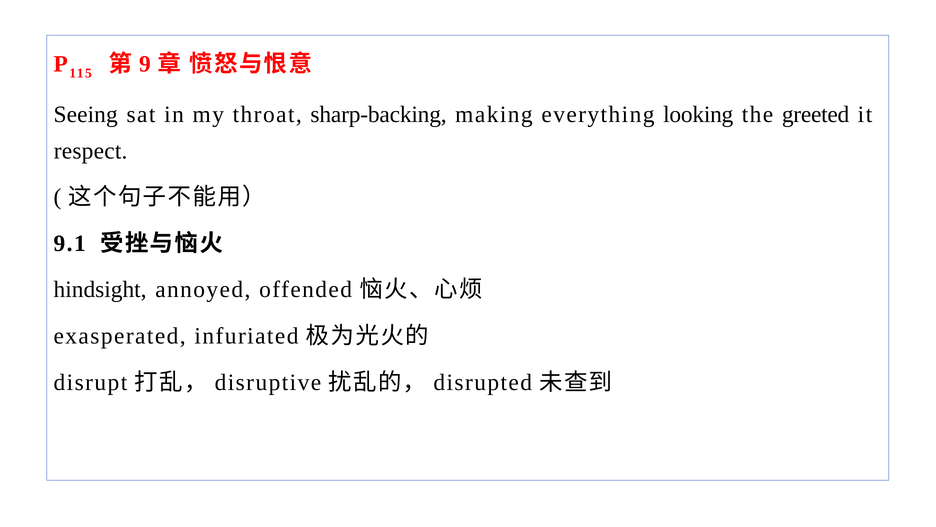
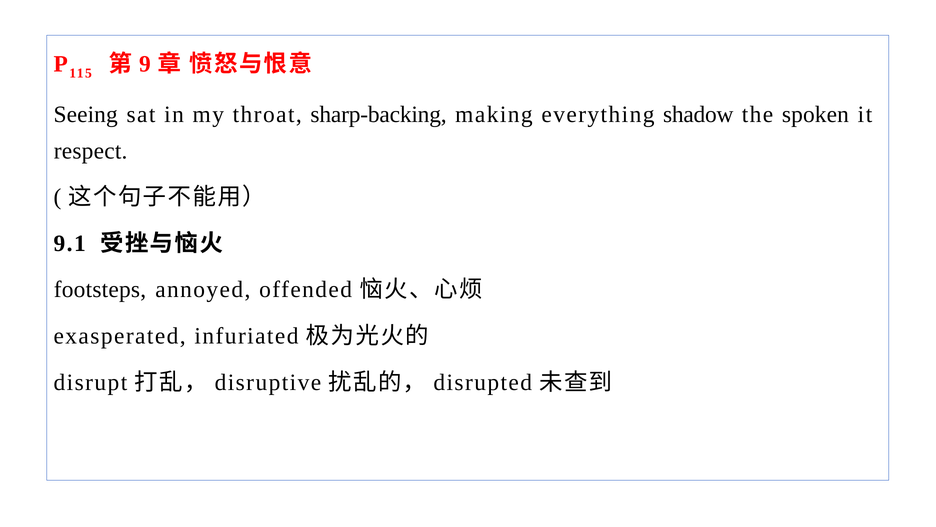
looking: looking -> shadow
greeted: greeted -> spoken
hindsight: hindsight -> footsteps
